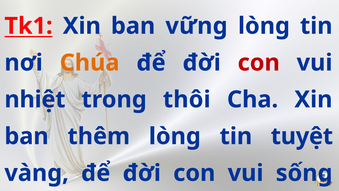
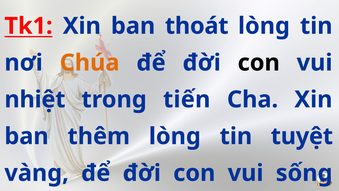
vững: vững -> thoát
con at (259, 63) colour: red -> black
thôi: thôi -> tiến
